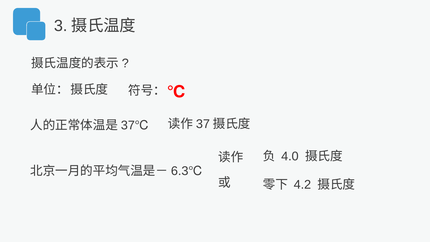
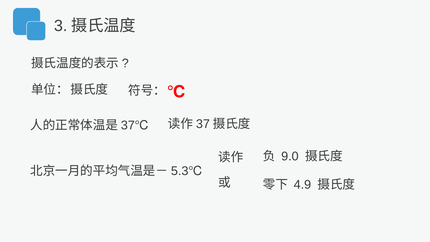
4.0: 4.0 -> 9.0
6.3: 6.3 -> 5.3
4.2: 4.2 -> 4.9
